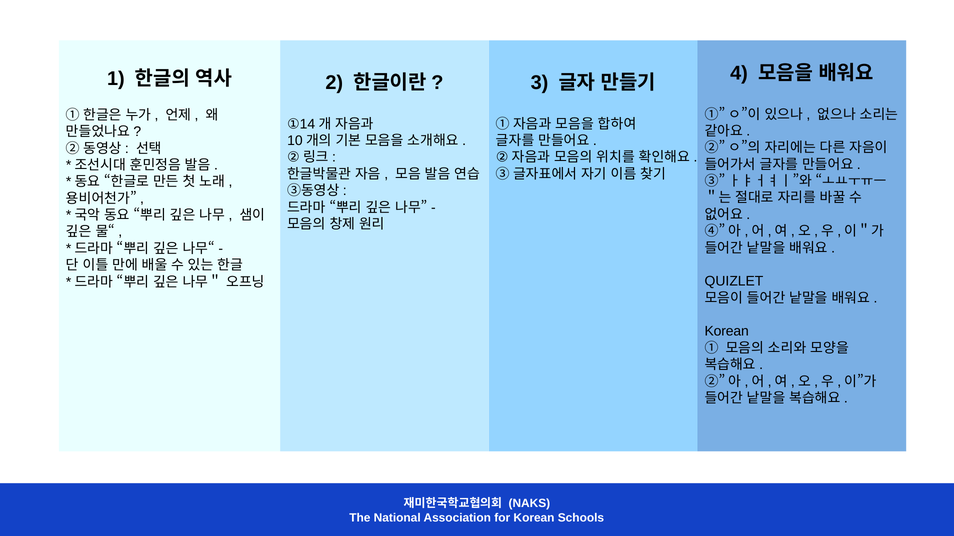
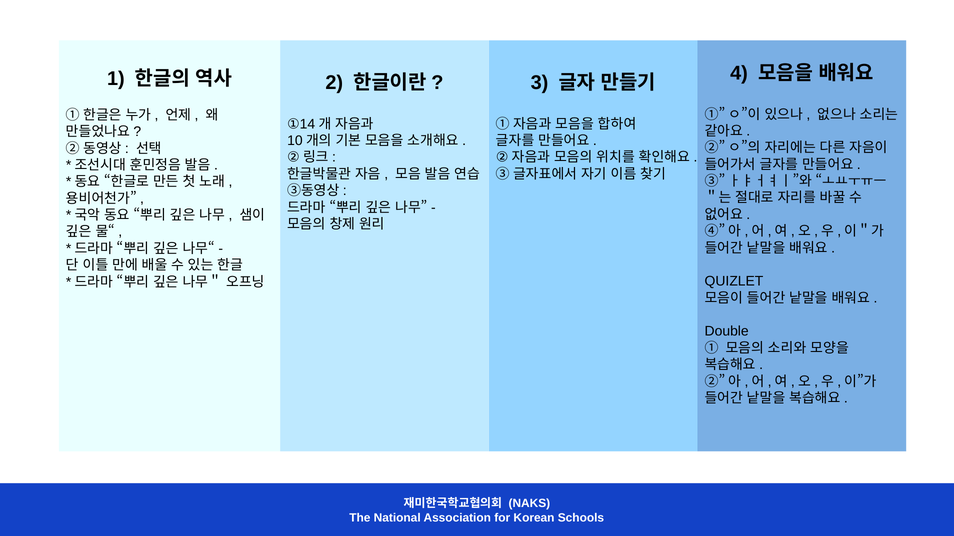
Korean at (727, 332): Korean -> Double
